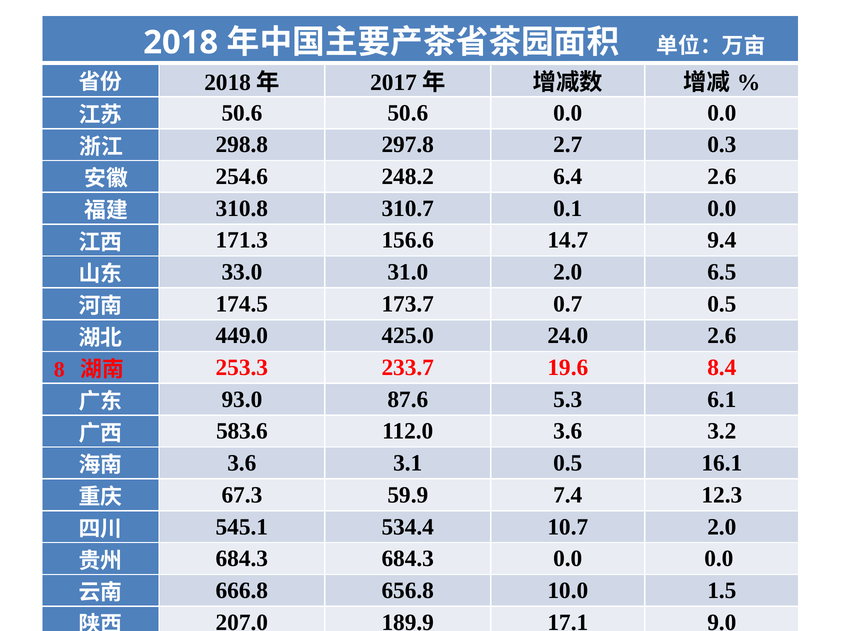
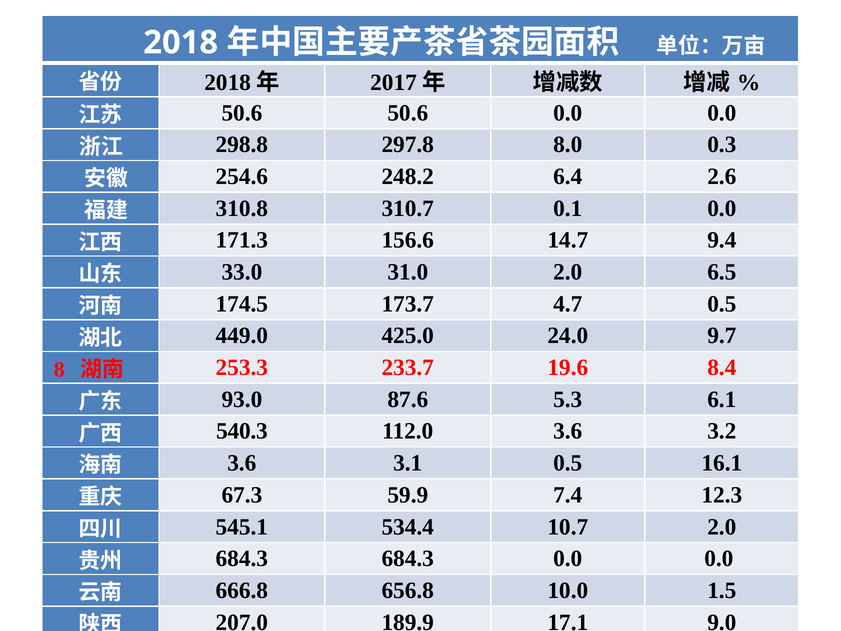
2.7: 2.7 -> 8.0
0.7: 0.7 -> 4.7
24.0 2.6: 2.6 -> 9.7
583.6: 583.6 -> 540.3
